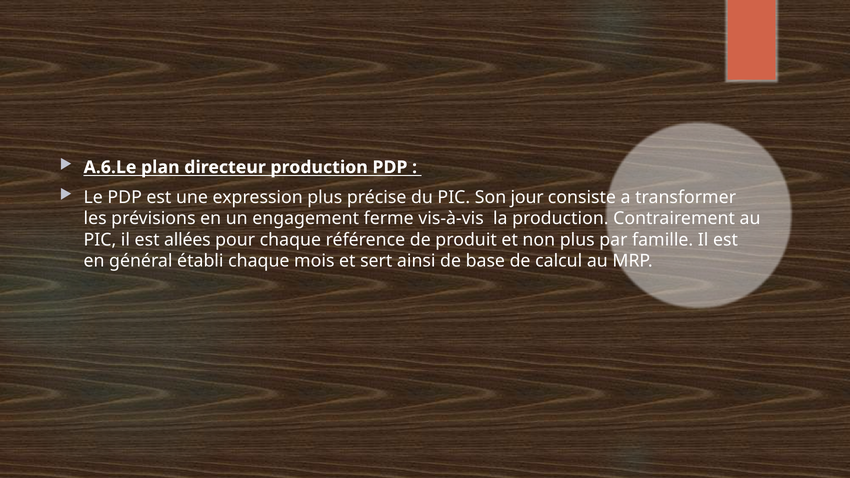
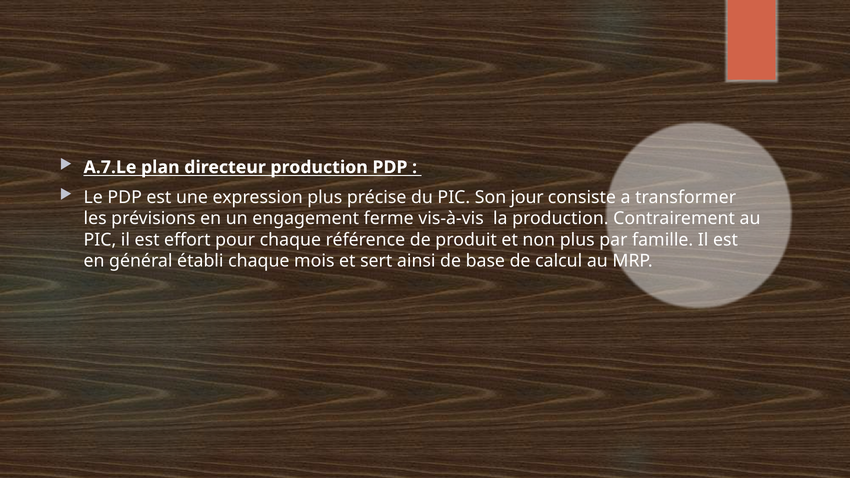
A.6.Le: A.6.Le -> A.7.Le
allées: allées -> effort
